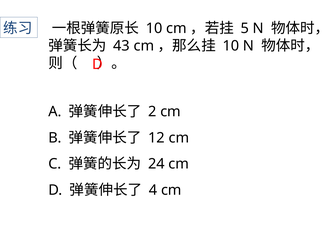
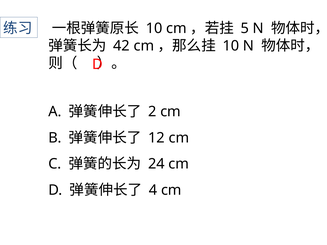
43: 43 -> 42
